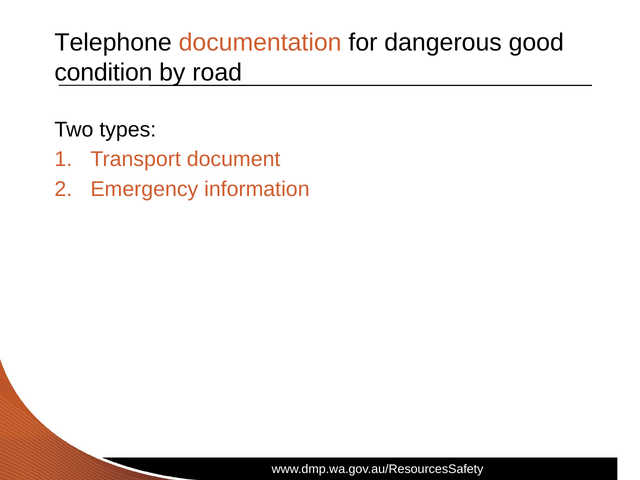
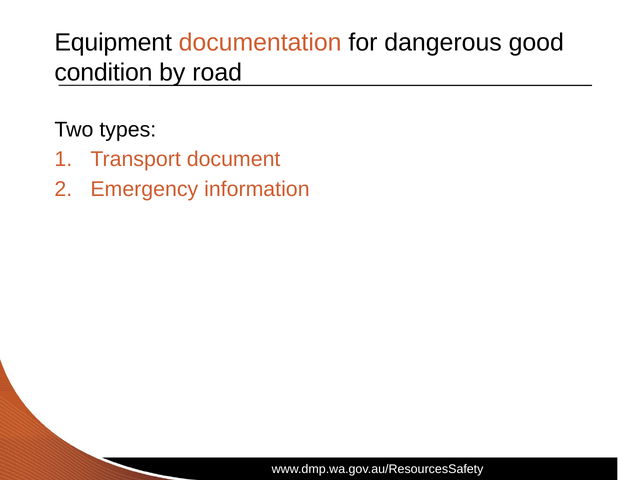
Telephone: Telephone -> Equipment
